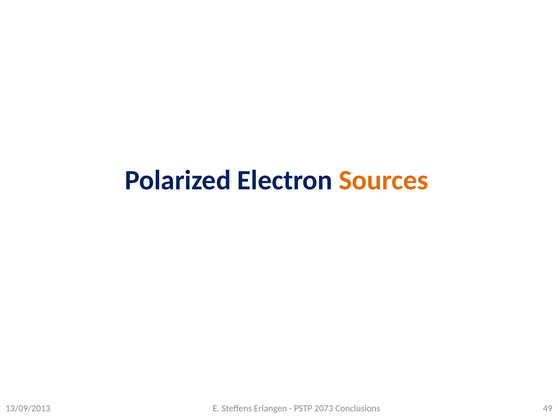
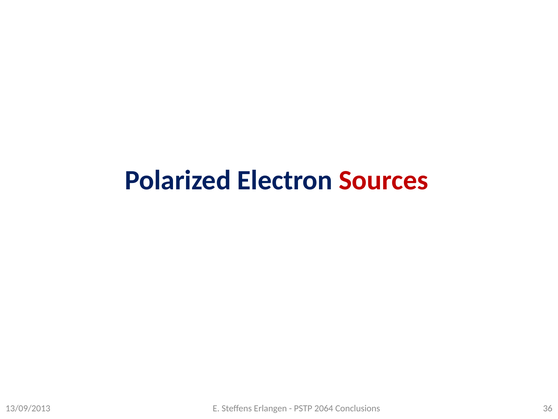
Sources colour: orange -> red
2073: 2073 -> 2064
49: 49 -> 36
